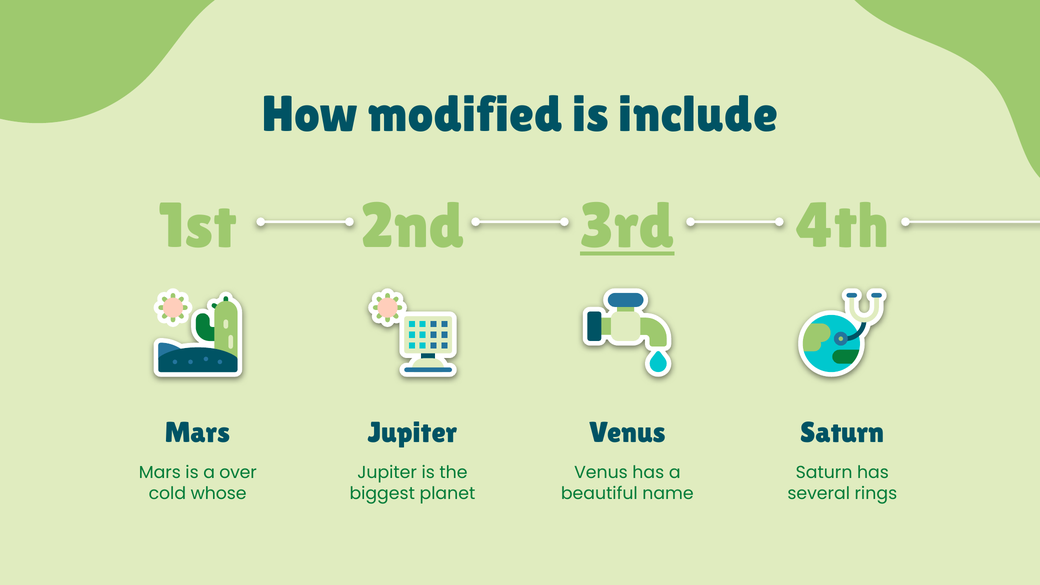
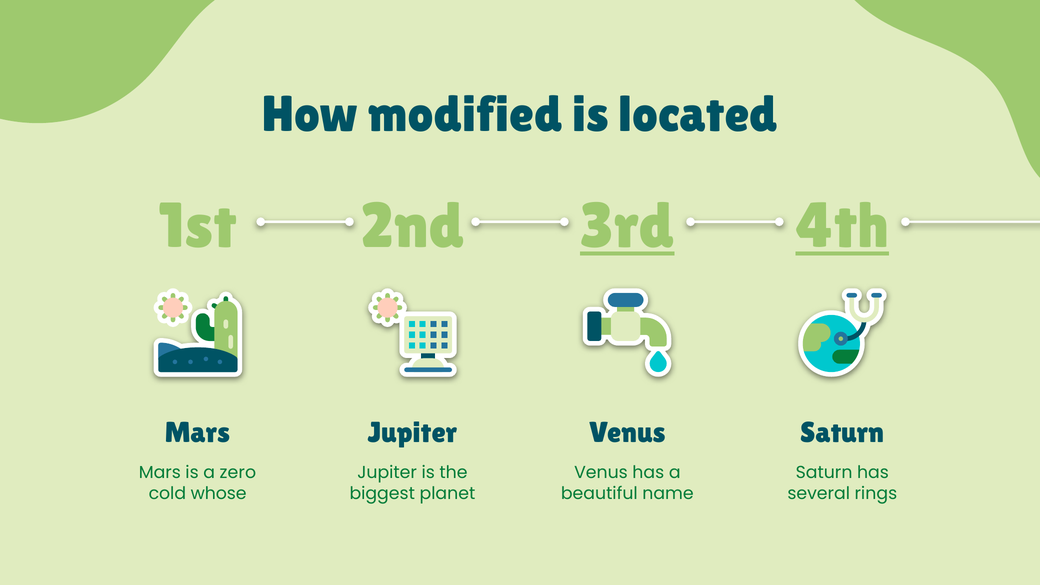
include: include -> located
4th underline: none -> present
over: over -> zero
